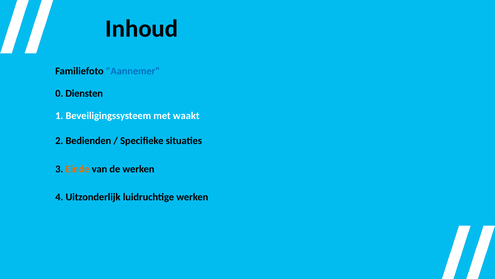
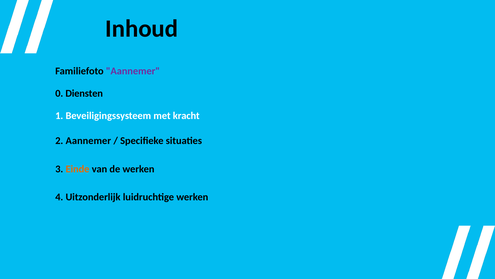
Aannemer at (133, 71) colour: blue -> purple
waakt: waakt -> kracht
2 Bedienden: Bedienden -> Aannemer
